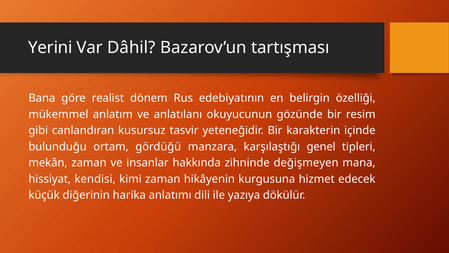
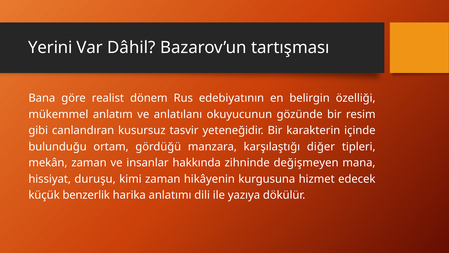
genel: genel -> diğer
kendisi: kendisi -> duruşu
diğerinin: diğerinin -> benzerlik
